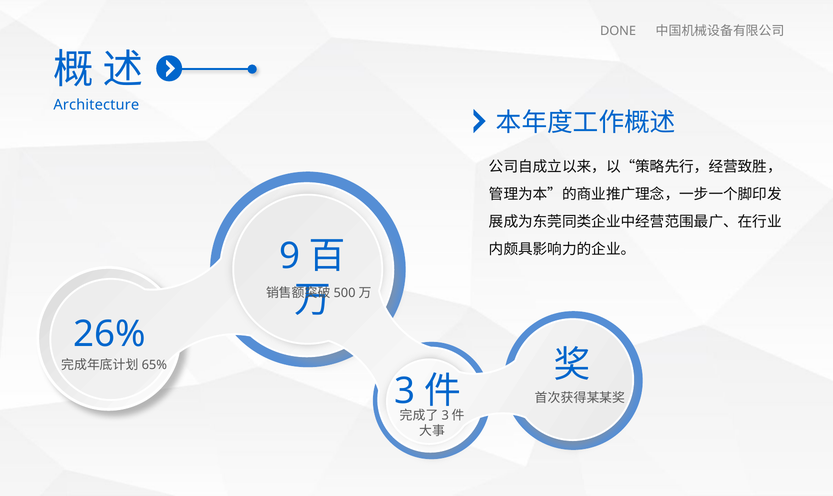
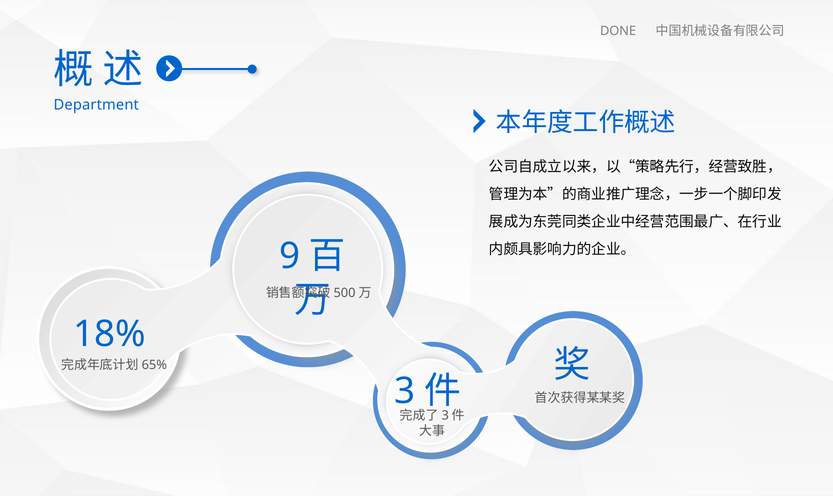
Architecture: Architecture -> Department
26%: 26% -> 18%
